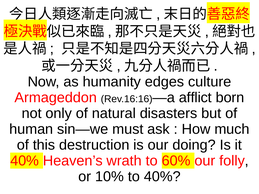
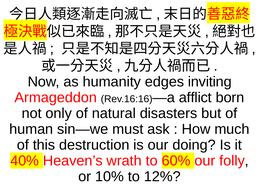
culture: culture -> inviting
to 40%: 40% -> 12%
